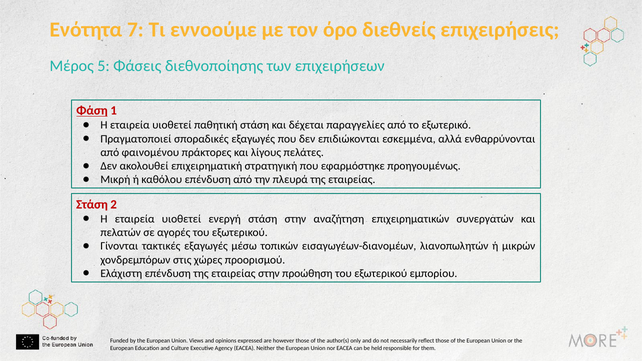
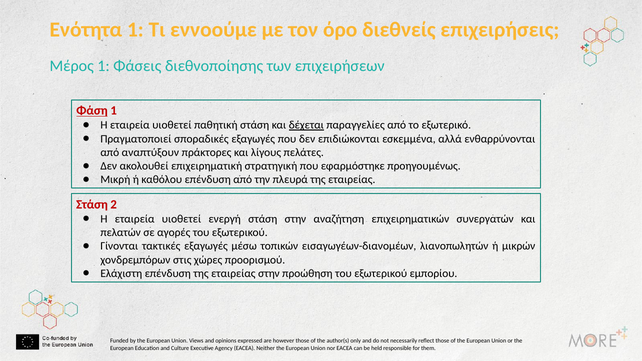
Ενότητα 7: 7 -> 1
Μέρος 5: 5 -> 1
δέχεται underline: none -> present
φαινομένου: φαινομένου -> αναπτύξουν
